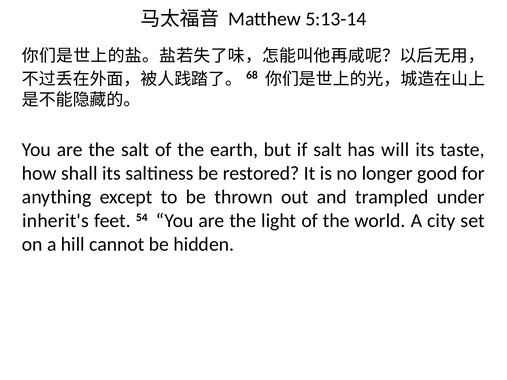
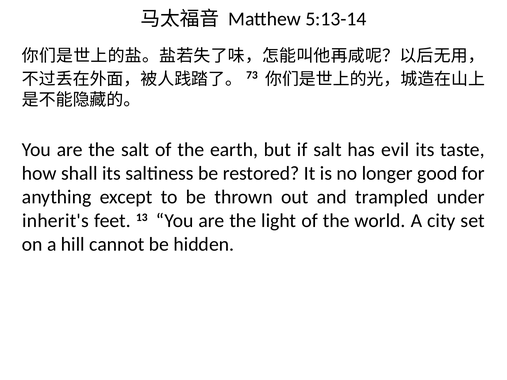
68: 68 -> 73
will: will -> evil
54: 54 -> 13
